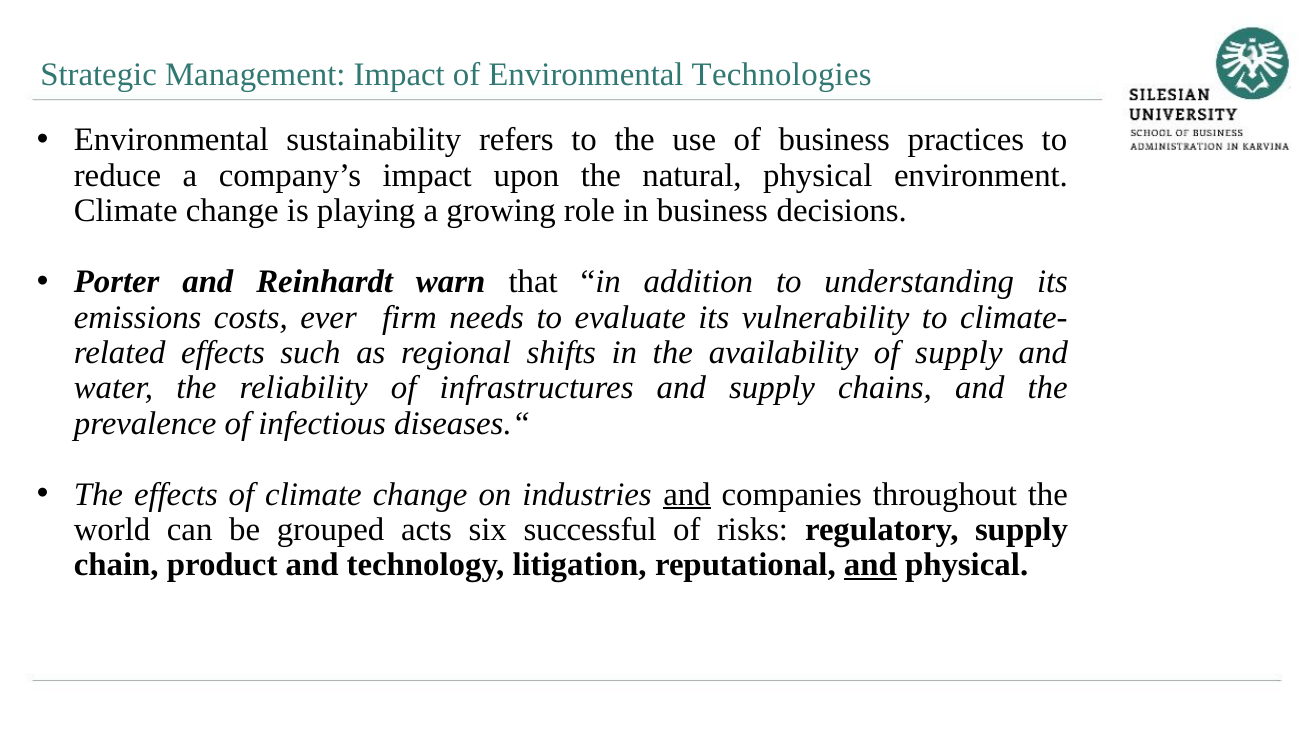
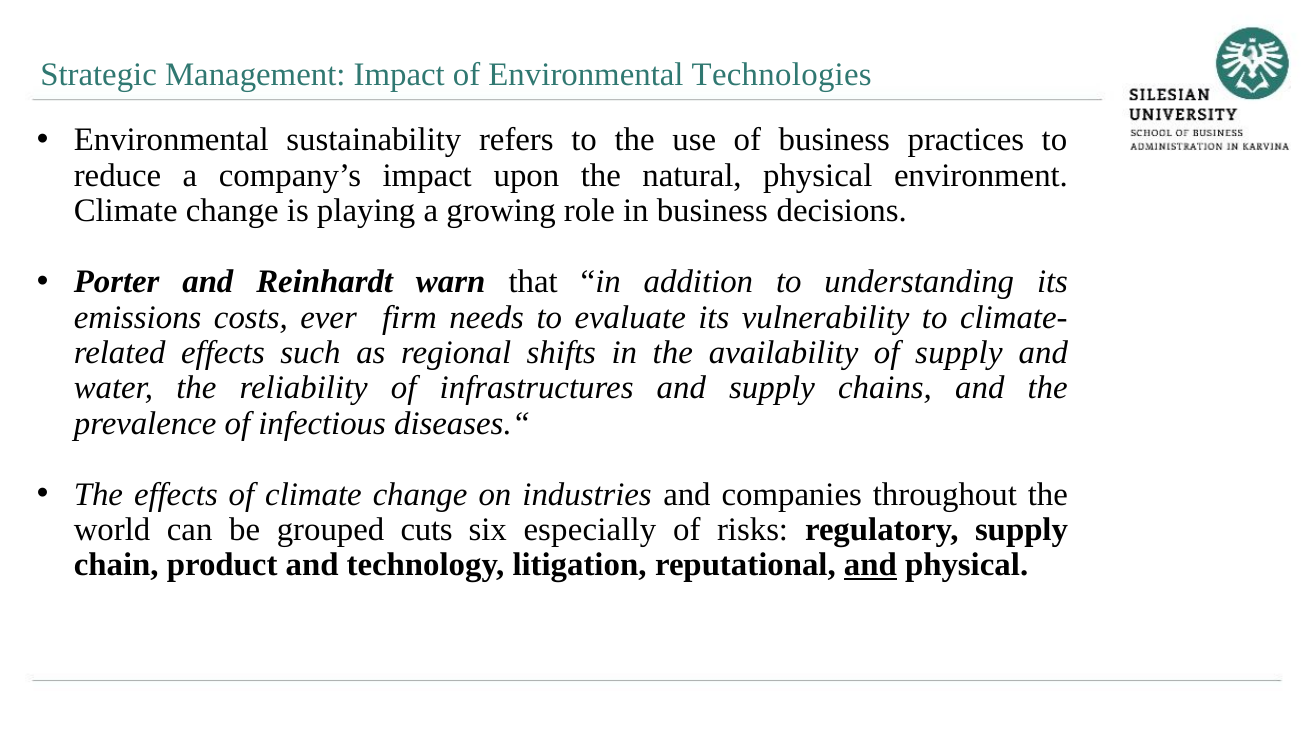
and at (687, 495) underline: present -> none
acts: acts -> cuts
successful: successful -> especially
